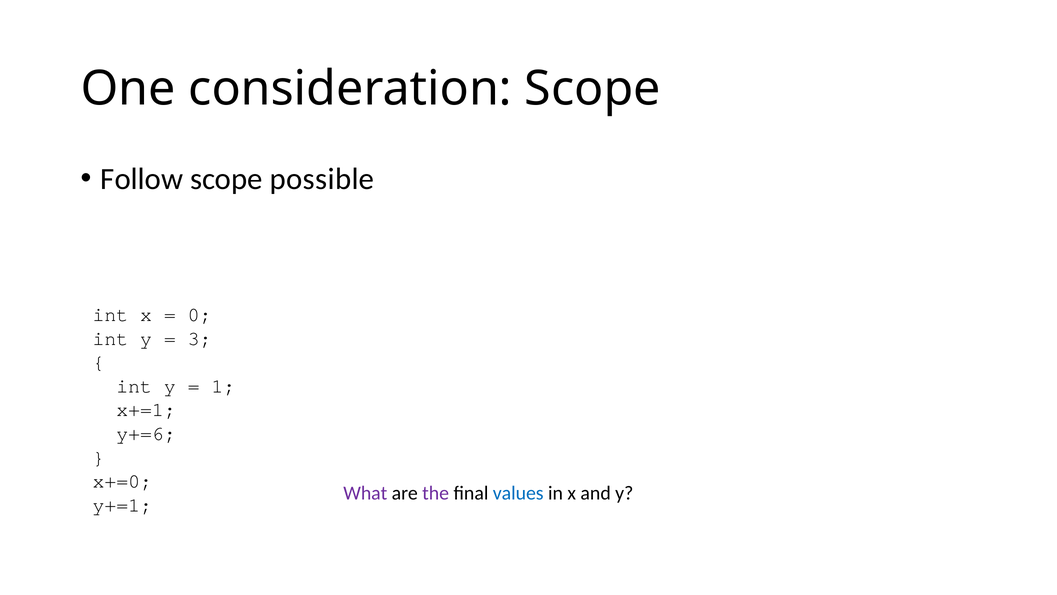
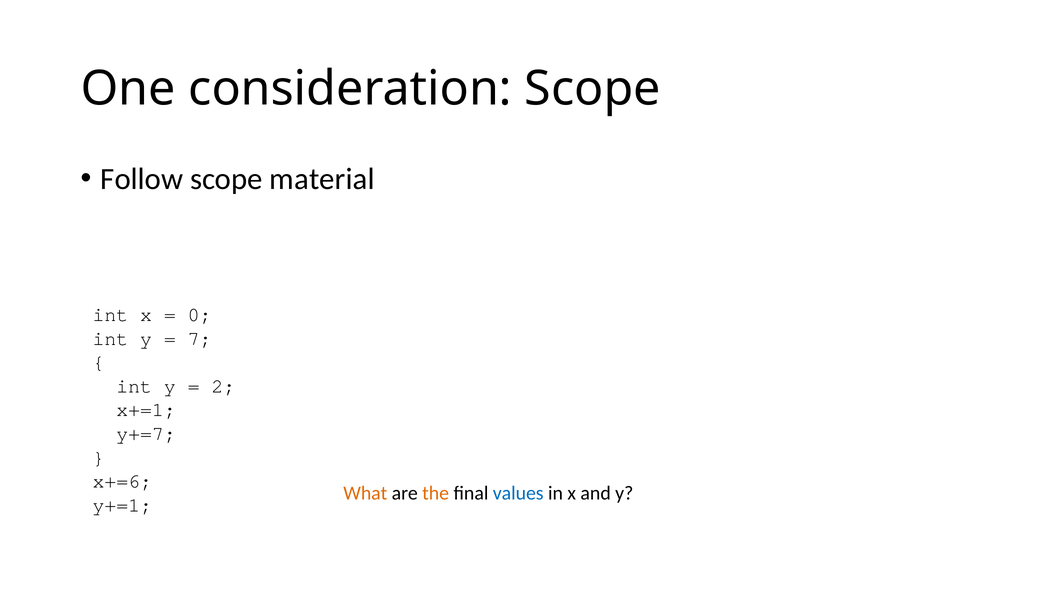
possible: possible -> material
3: 3 -> 7
1: 1 -> 2
y+=6: y+=6 -> y+=7
x+=0: x+=0 -> x+=6
What colour: purple -> orange
the colour: purple -> orange
